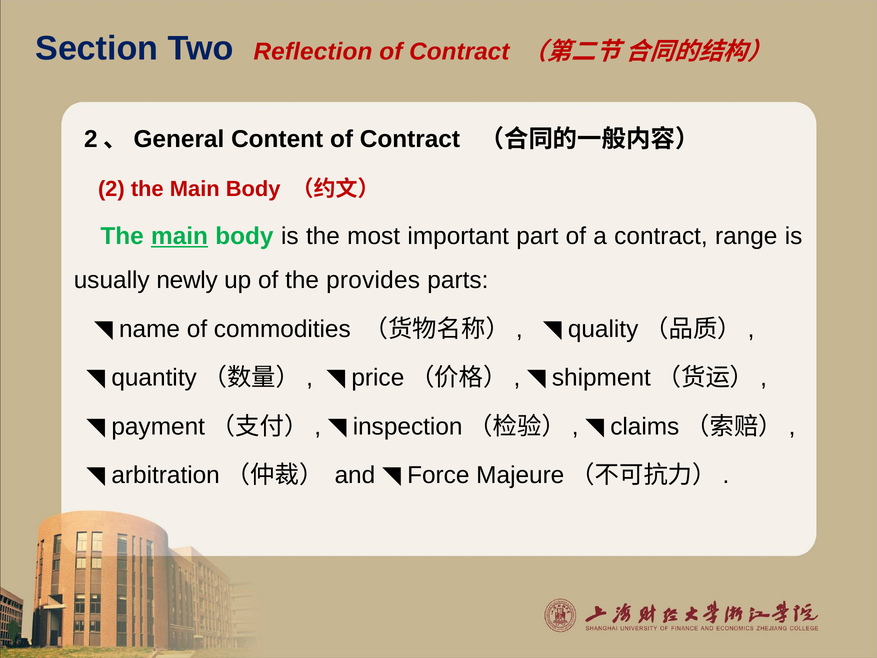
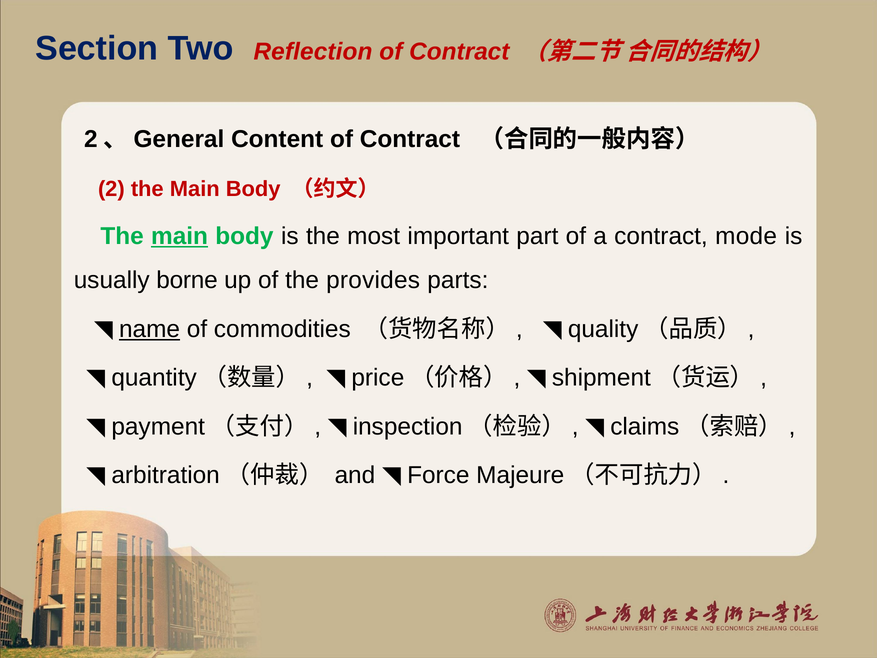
range: range -> mode
newly: newly -> borne
name underline: none -> present
